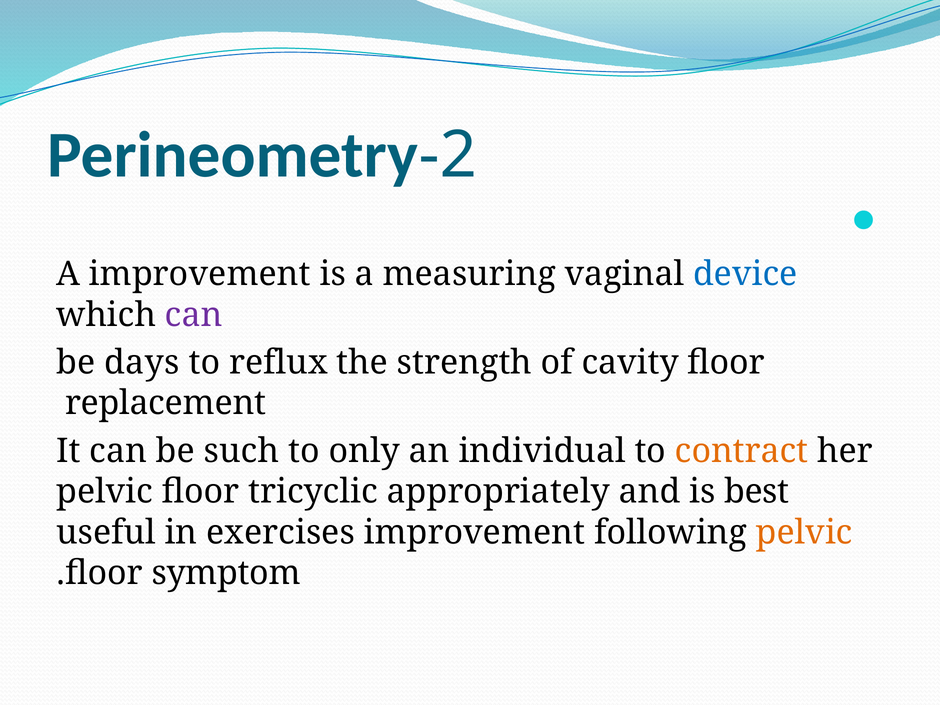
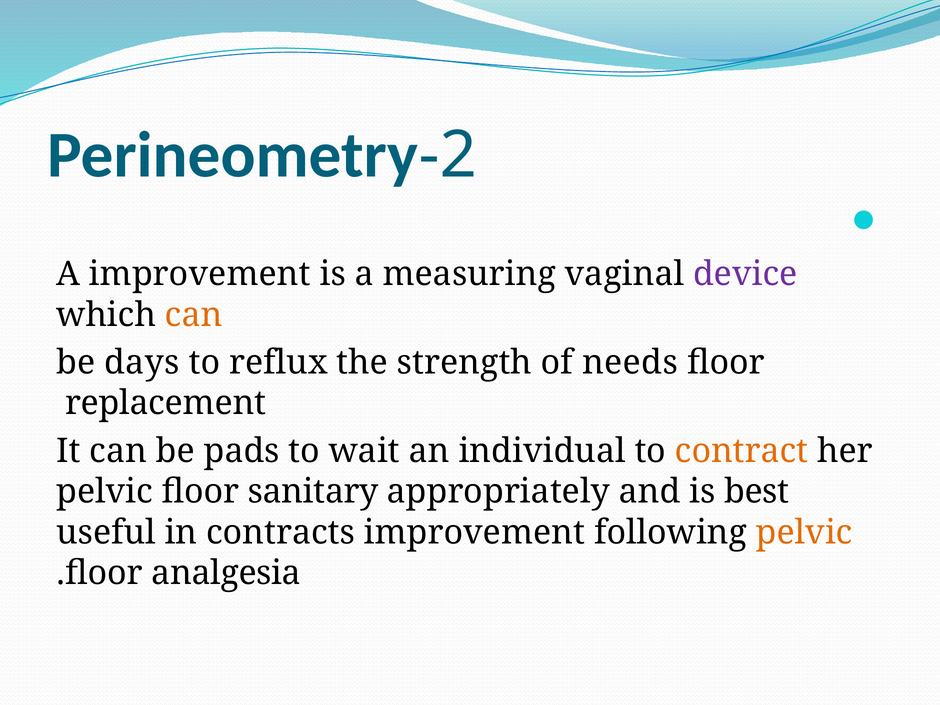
device colour: blue -> purple
can at (194, 315) colour: purple -> orange
cavity: cavity -> needs
such: such -> pads
only: only -> wait
tricyclic: tricyclic -> sanitary
exercises: exercises -> contracts
symptom: symptom -> analgesia
